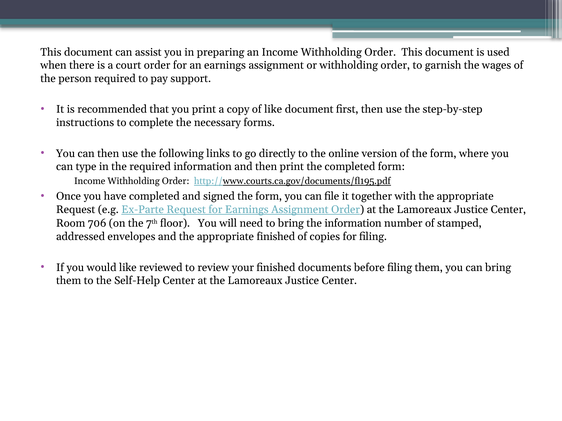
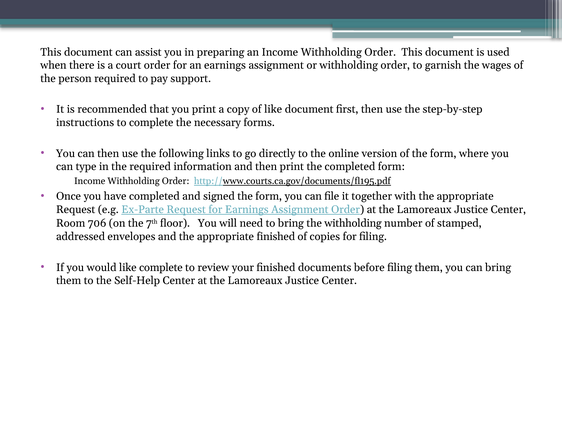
the information: information -> withholding
like reviewed: reviewed -> complete
